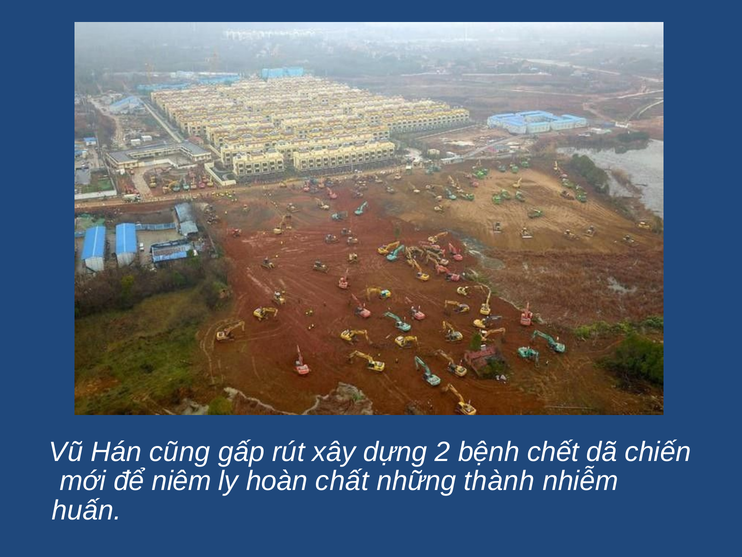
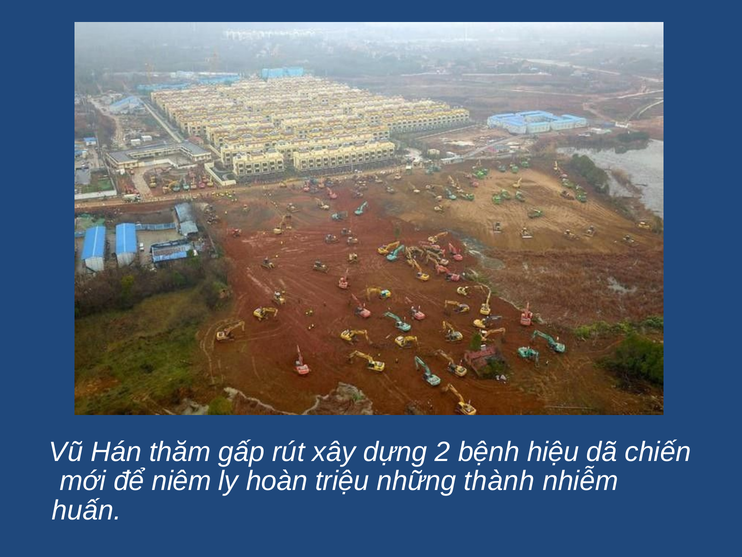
cũng: cũng -> thăm
chết: chết -> hiệu
chất: chất -> triệu
